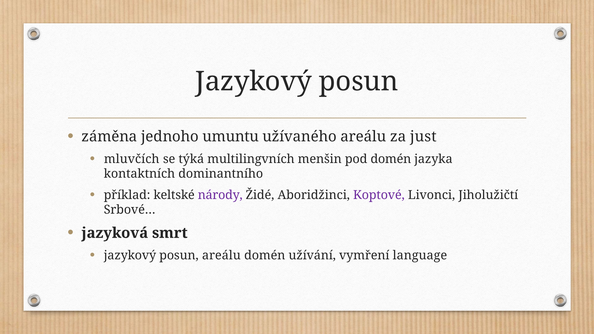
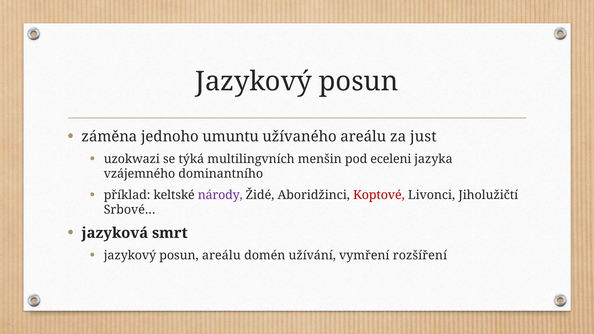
mluvčích: mluvčích -> uzokwazi
pod domén: domén -> eceleni
kontaktních: kontaktních -> vzájemného
Koptové colour: purple -> red
language: language -> rozšíření
